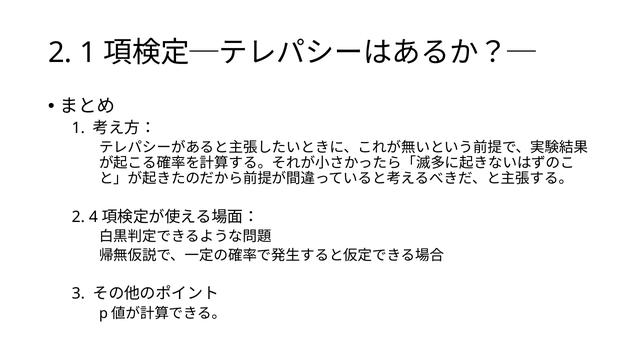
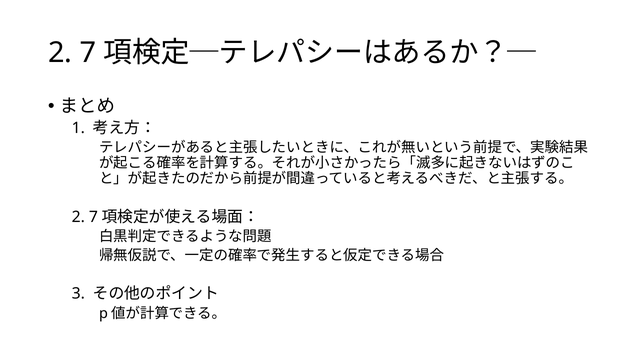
1 at (88, 53): 1 -> 7
4 at (93, 217): 4 -> 7
